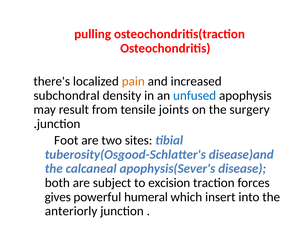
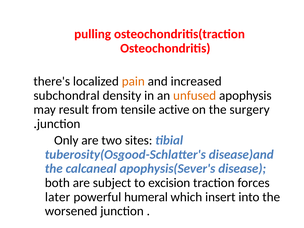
unfused colour: blue -> orange
joints: joints -> active
Foot: Foot -> Only
gives: gives -> later
anteriorly: anteriorly -> worsened
